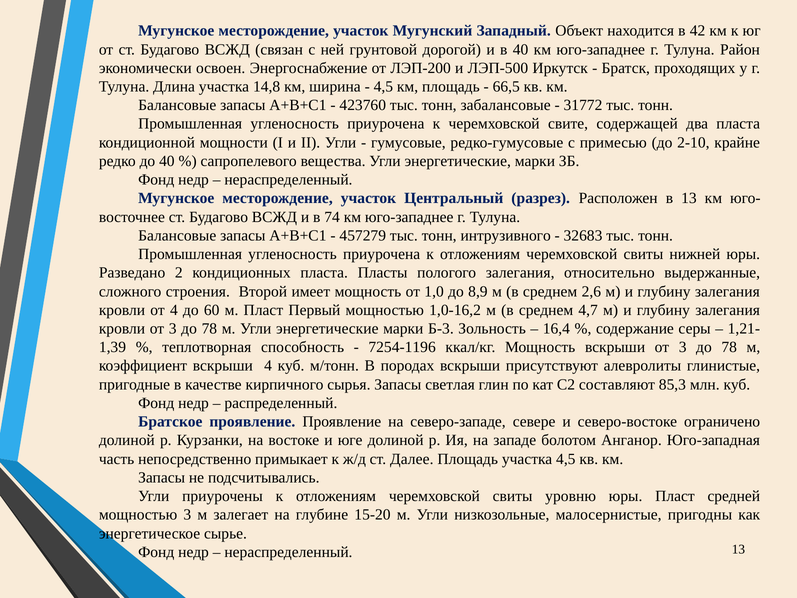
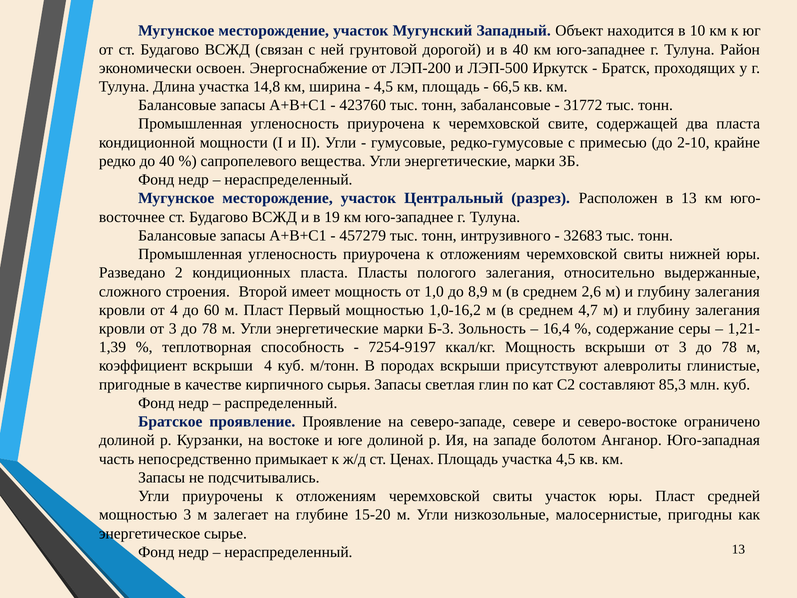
42: 42 -> 10
74: 74 -> 19
7254-1196: 7254-1196 -> 7254-9197
Далее: Далее -> Ценах
свиты уровню: уровню -> участок
